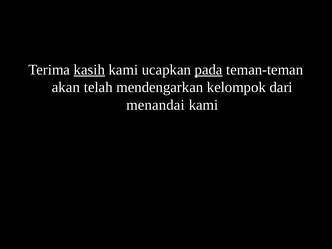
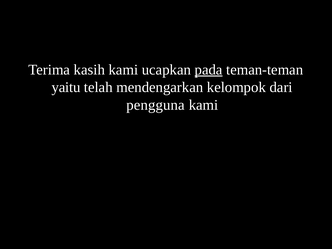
kasih underline: present -> none
akan: akan -> yaitu
menandai: menandai -> pengguna
